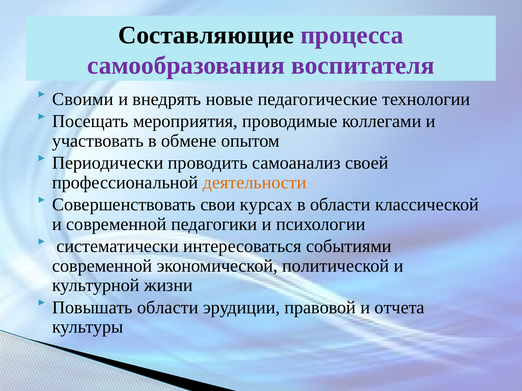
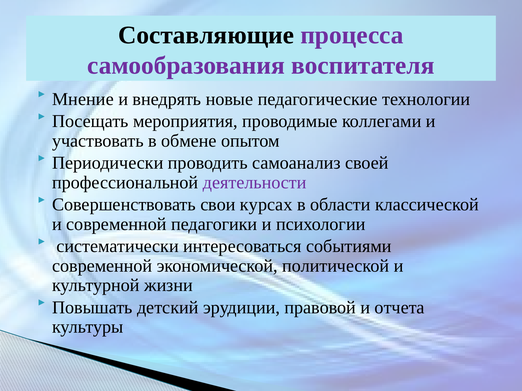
Своими: Своими -> Мнение
деятельности colour: orange -> purple
Повышать области: области -> детский
